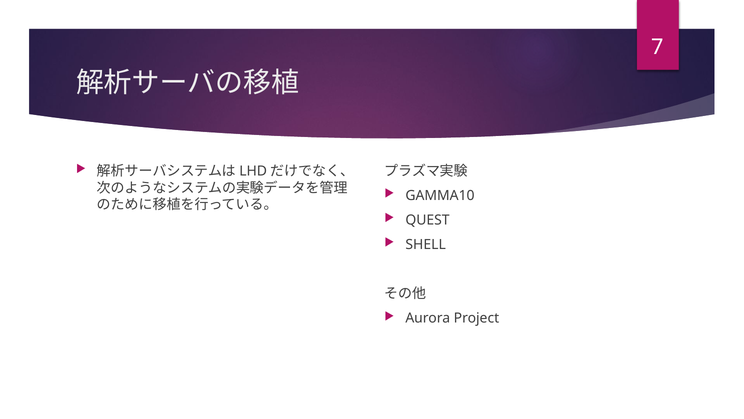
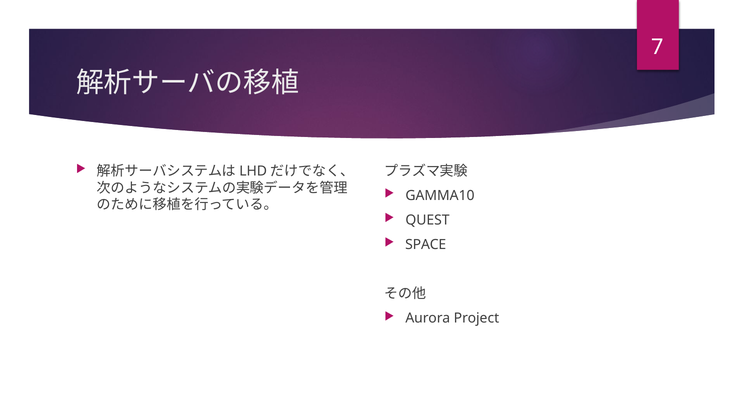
SHELL: SHELL -> SPACE
